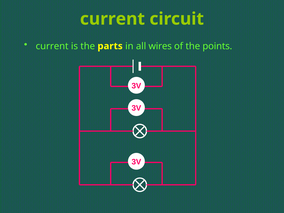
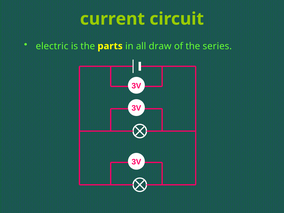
current at (52, 46): current -> electric
wires: wires -> draw
points: points -> series
